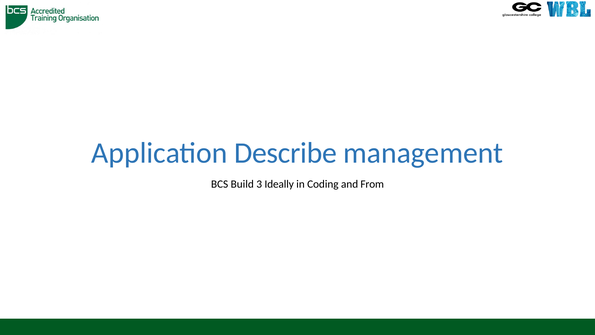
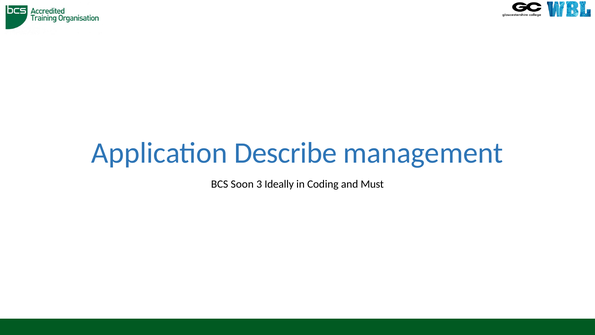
Build: Build -> Soon
From: From -> Must
